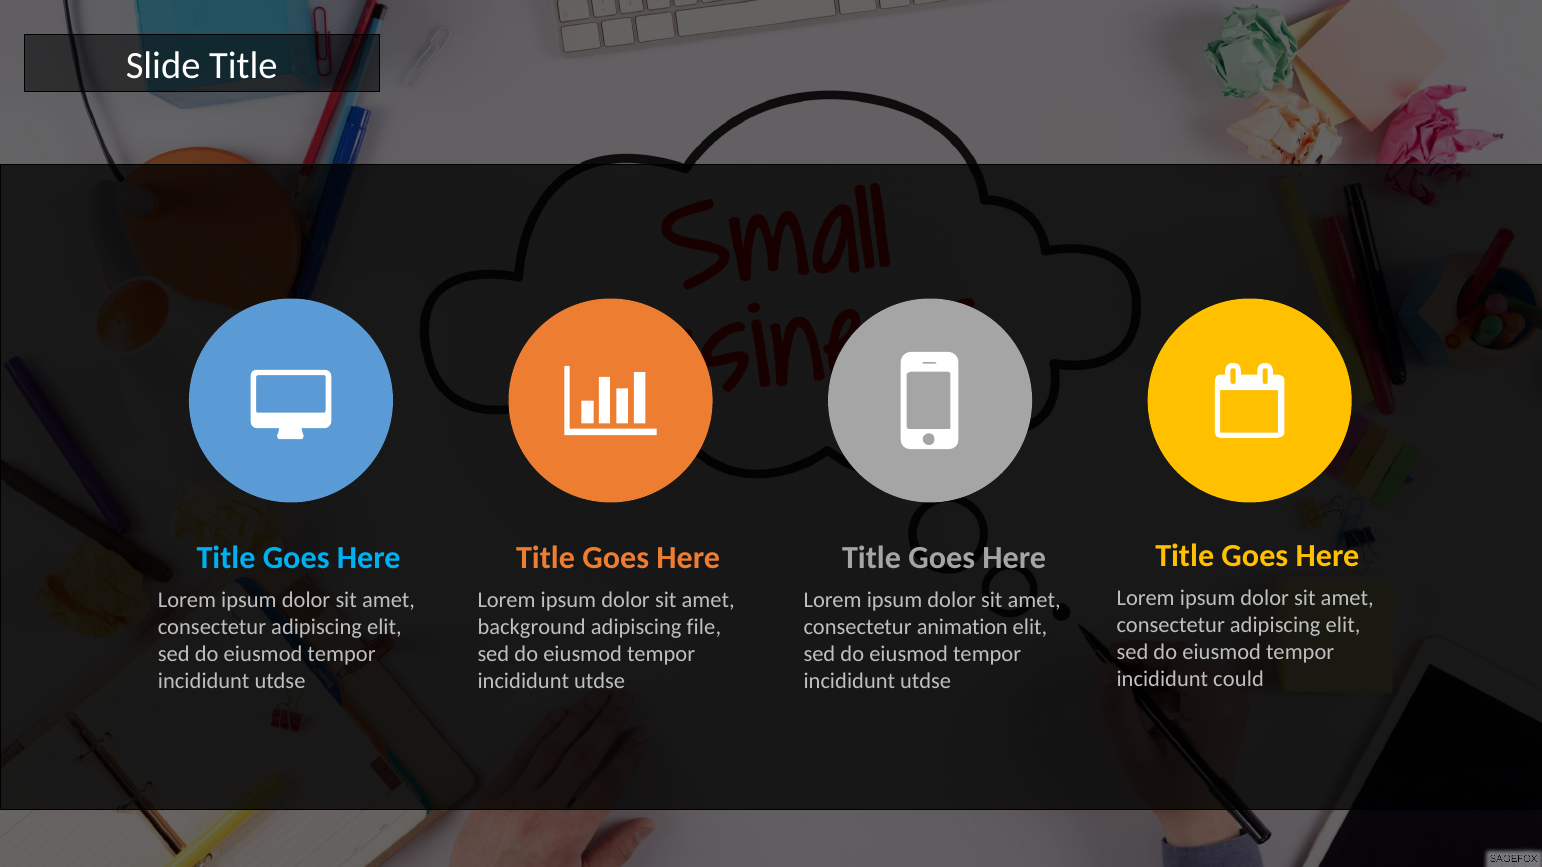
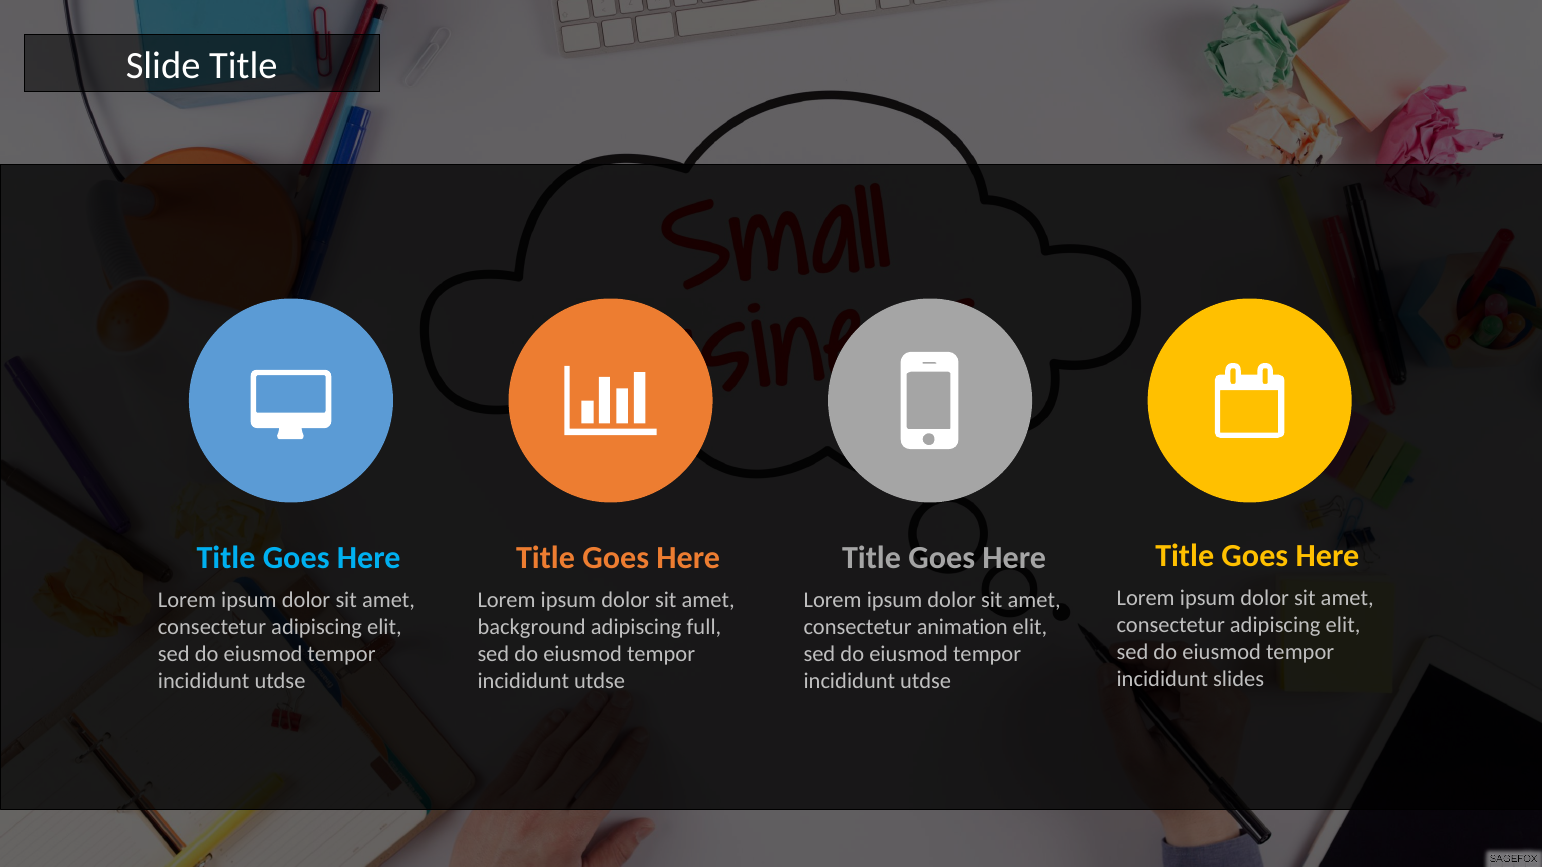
file: file -> full
could: could -> slides
